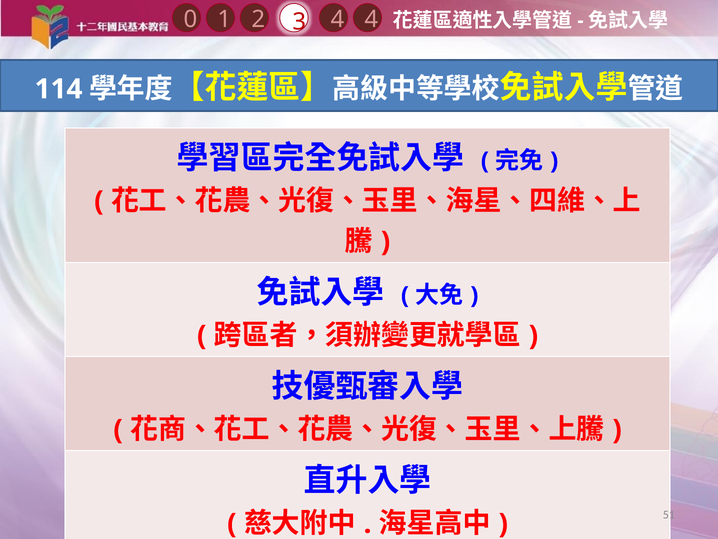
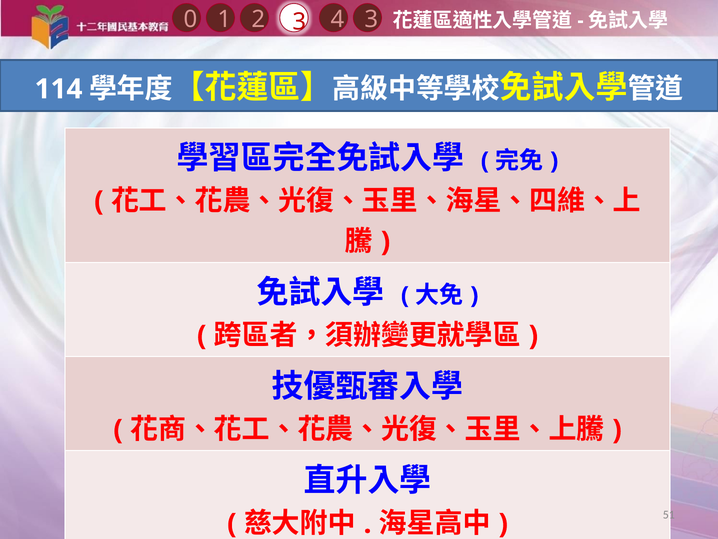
4 4: 4 -> 3
